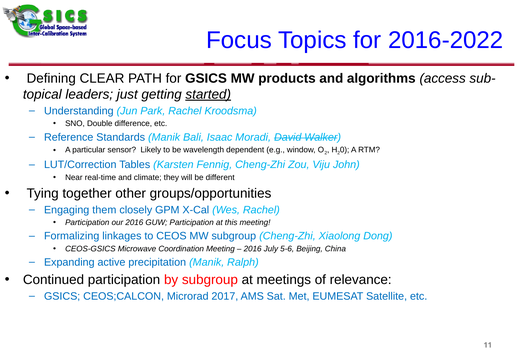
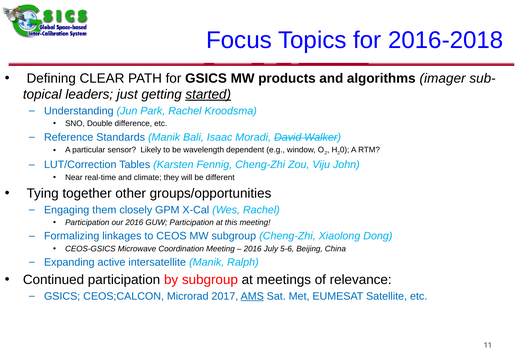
2016-2022: 2016-2022 -> 2016-2018
access: access -> imager
precipitation: precipitation -> intersatellite
AMS underline: none -> present
